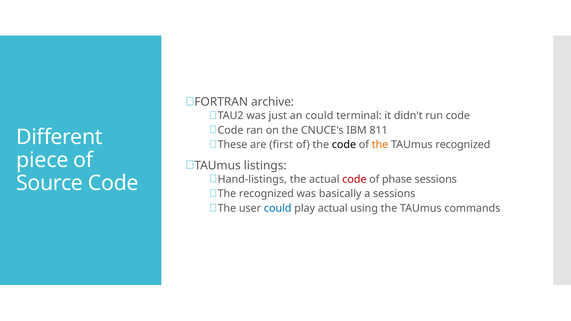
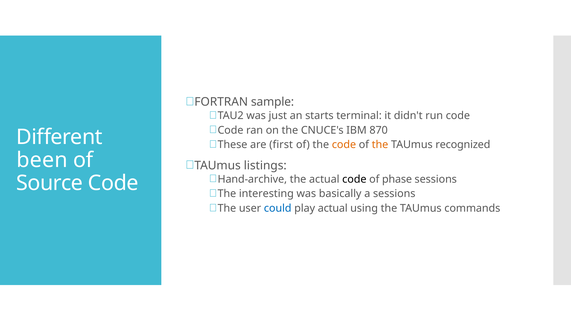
archive: archive -> sample
an could: could -> starts
811: 811 -> 870
code at (344, 145) colour: black -> orange
piece: piece -> been
Hand-listings: Hand-listings -> Hand-archive
code at (354, 179) colour: red -> black
The recognized: recognized -> interesting
